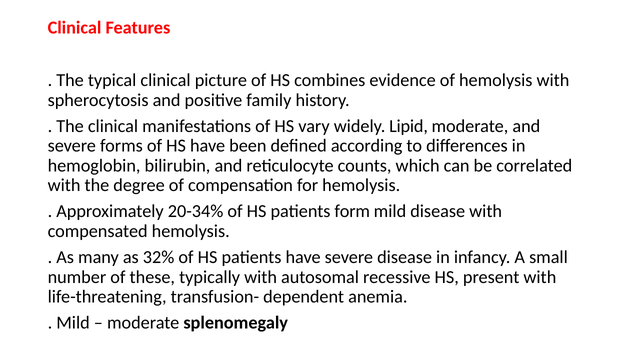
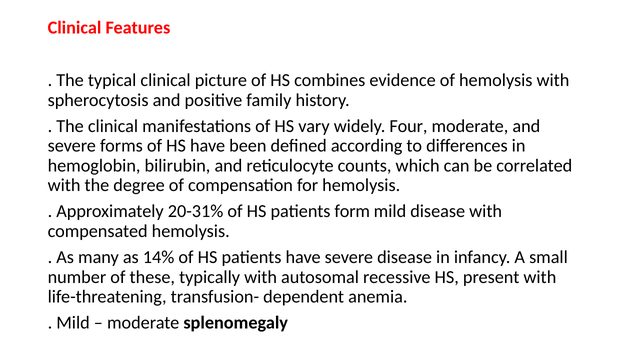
Lipid: Lipid -> Four
20-34%: 20-34% -> 20-31%
32%: 32% -> 14%
